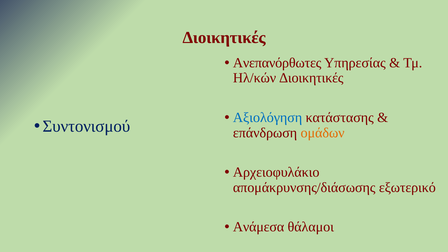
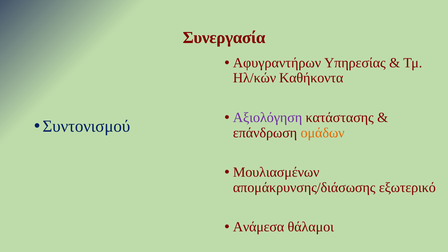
Διοικητικές at (224, 38): Διοικητικές -> Συνεργασία
Ανεπανόρθωτες: Ανεπανόρθωτες -> Αφυγραντήρων
Ηλ/κών Διοικητικές: Διοικητικές -> Καθήκοντα
Αξιολόγηση colour: blue -> purple
Αρχειοφυλάκιο: Αρχειοφυλάκιο -> Μουλιασμένων
